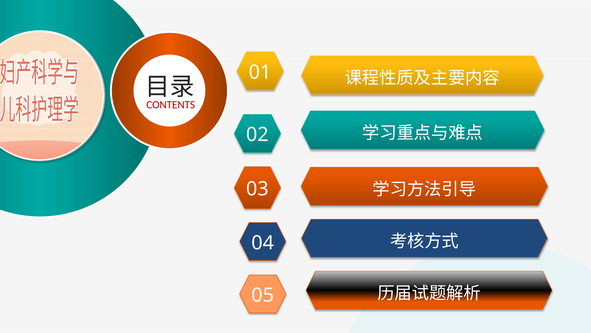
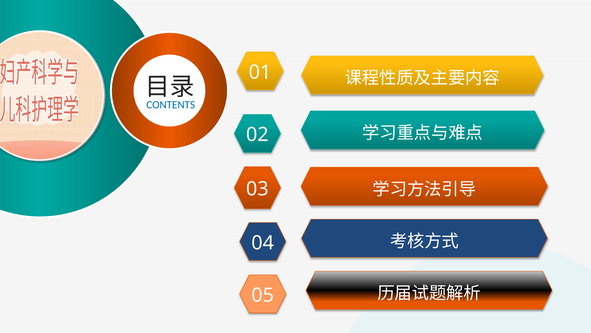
CONTENTS colour: red -> blue
